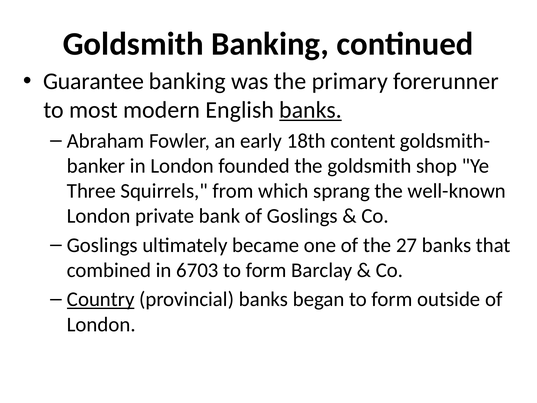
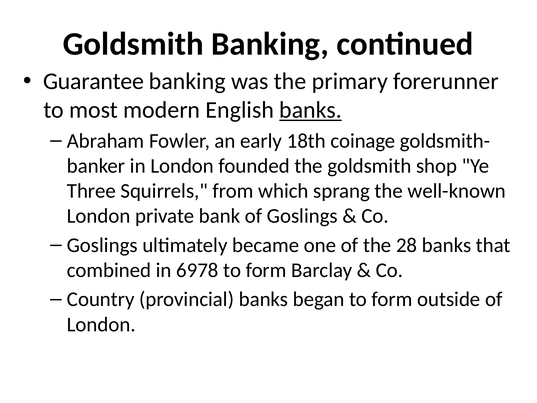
content: content -> coinage
27: 27 -> 28
6703: 6703 -> 6978
Country underline: present -> none
